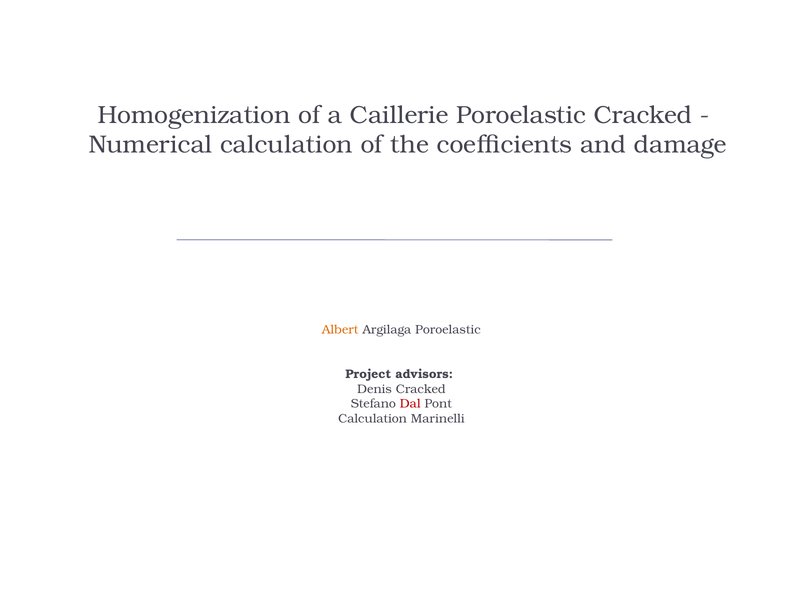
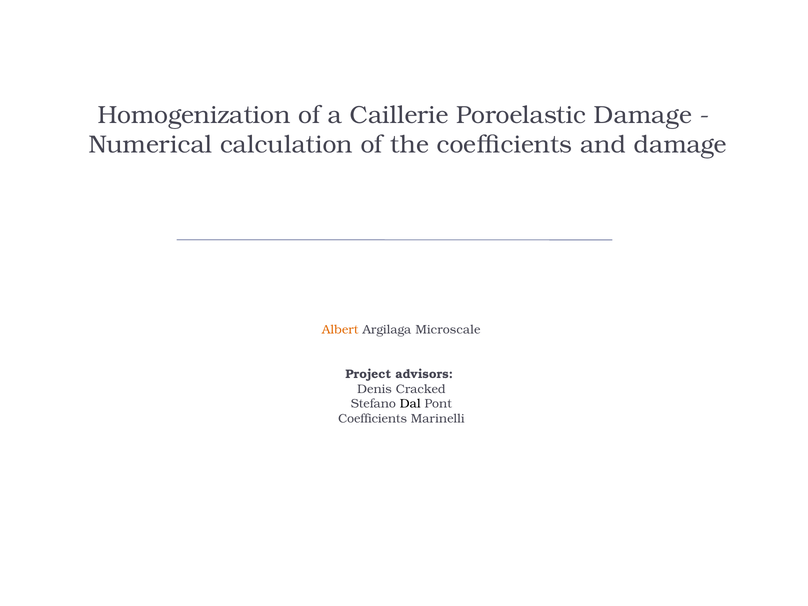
Poroelastic Cracked: Cracked -> Damage
Argilaga Poroelastic: Poroelastic -> Microscale
Dal colour: red -> black
Calculation at (373, 419): Calculation -> Coefficients
